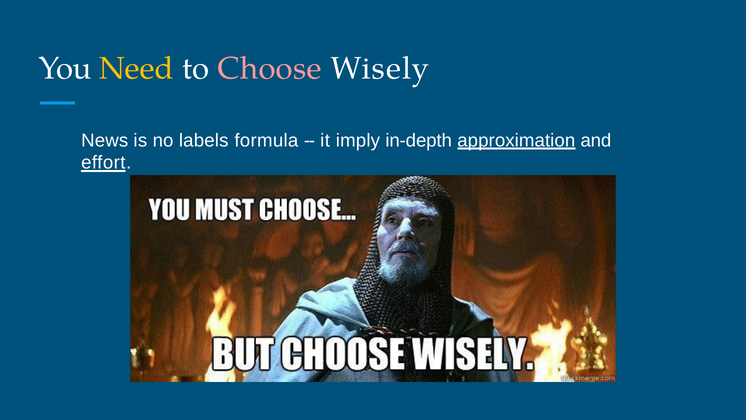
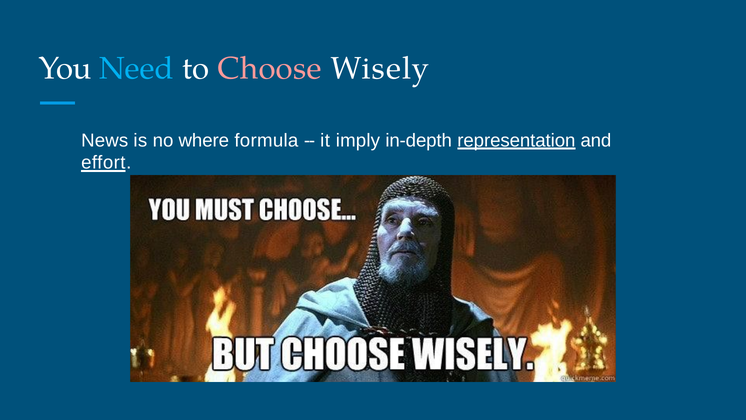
Need colour: yellow -> light blue
labels: labels -> where
approximation: approximation -> representation
